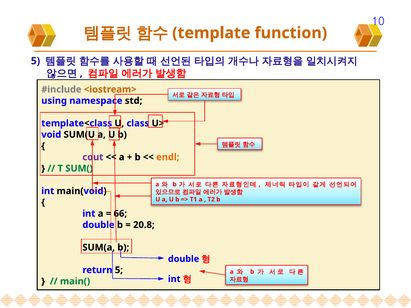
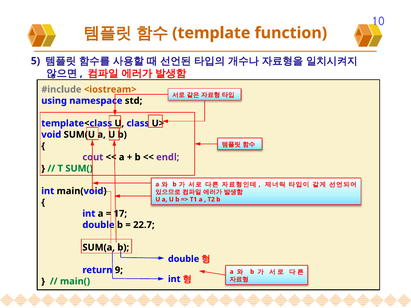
endl colour: orange -> purple
66: 66 -> 17
20.8: 20.8 -> 22.7
return 5: 5 -> 9
